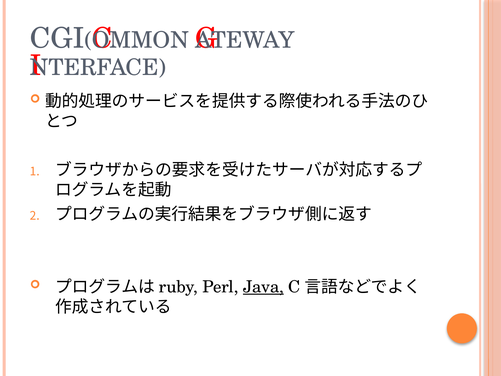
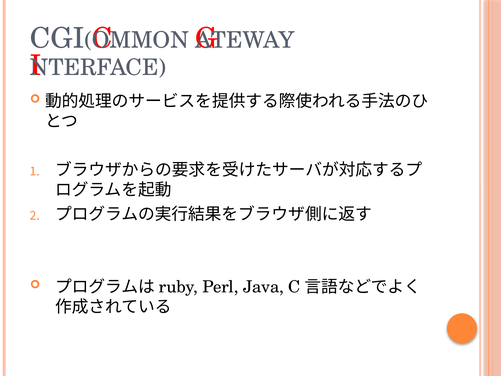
Java underline: present -> none
